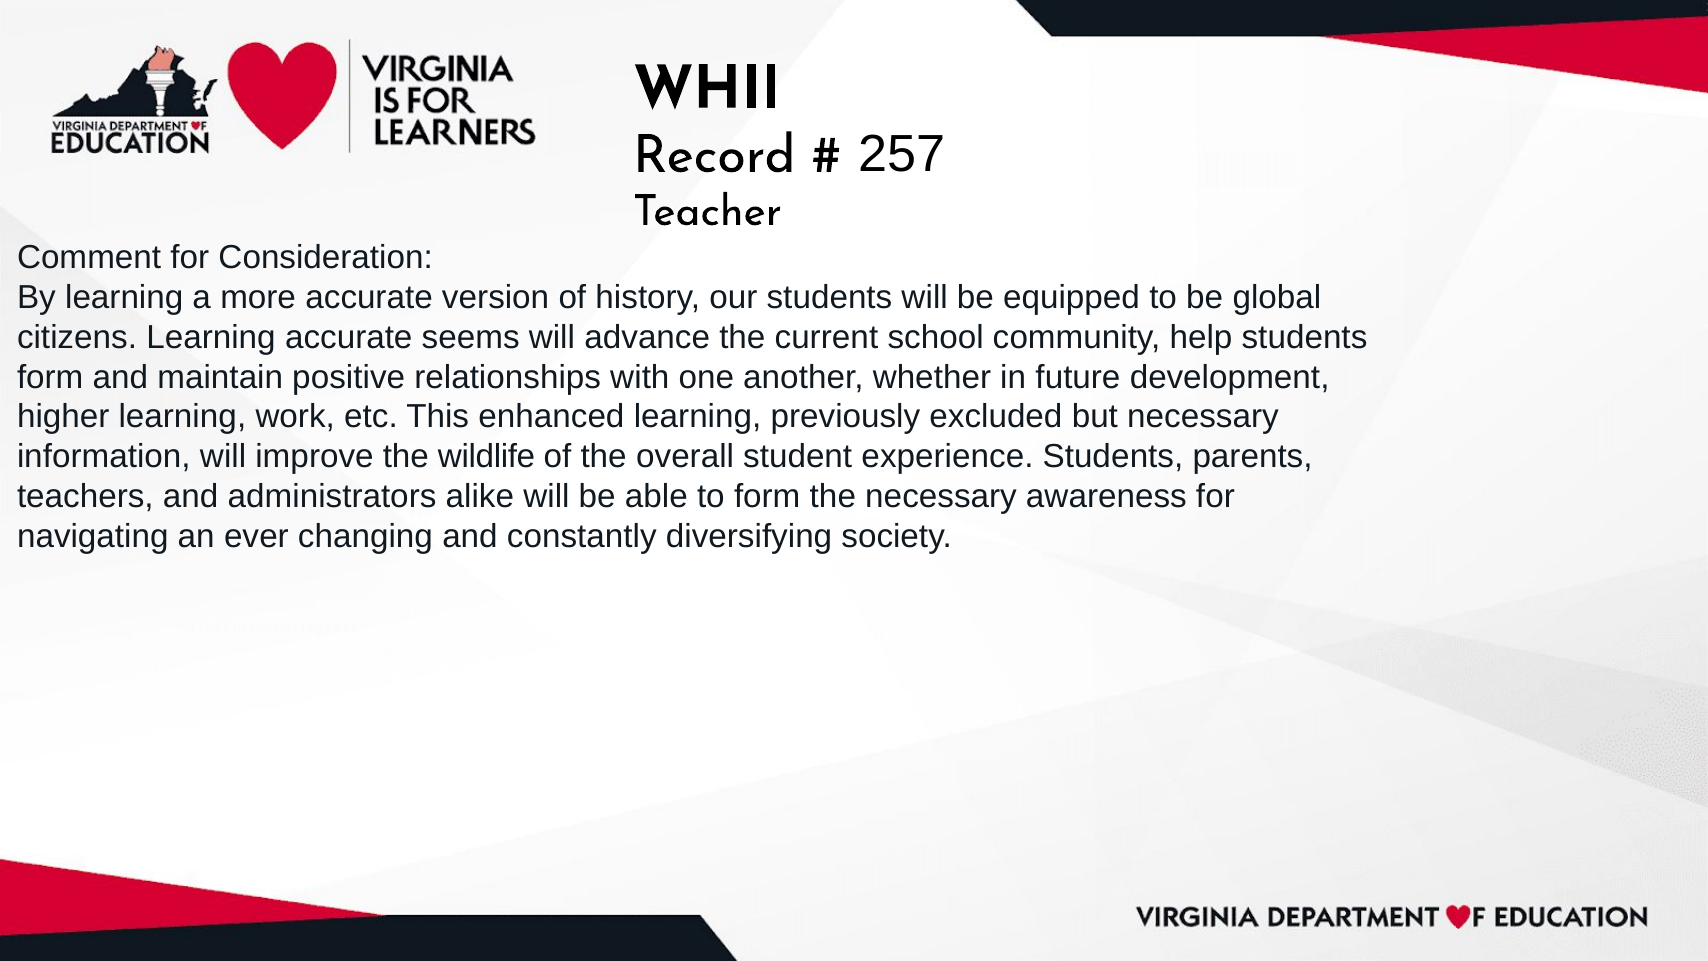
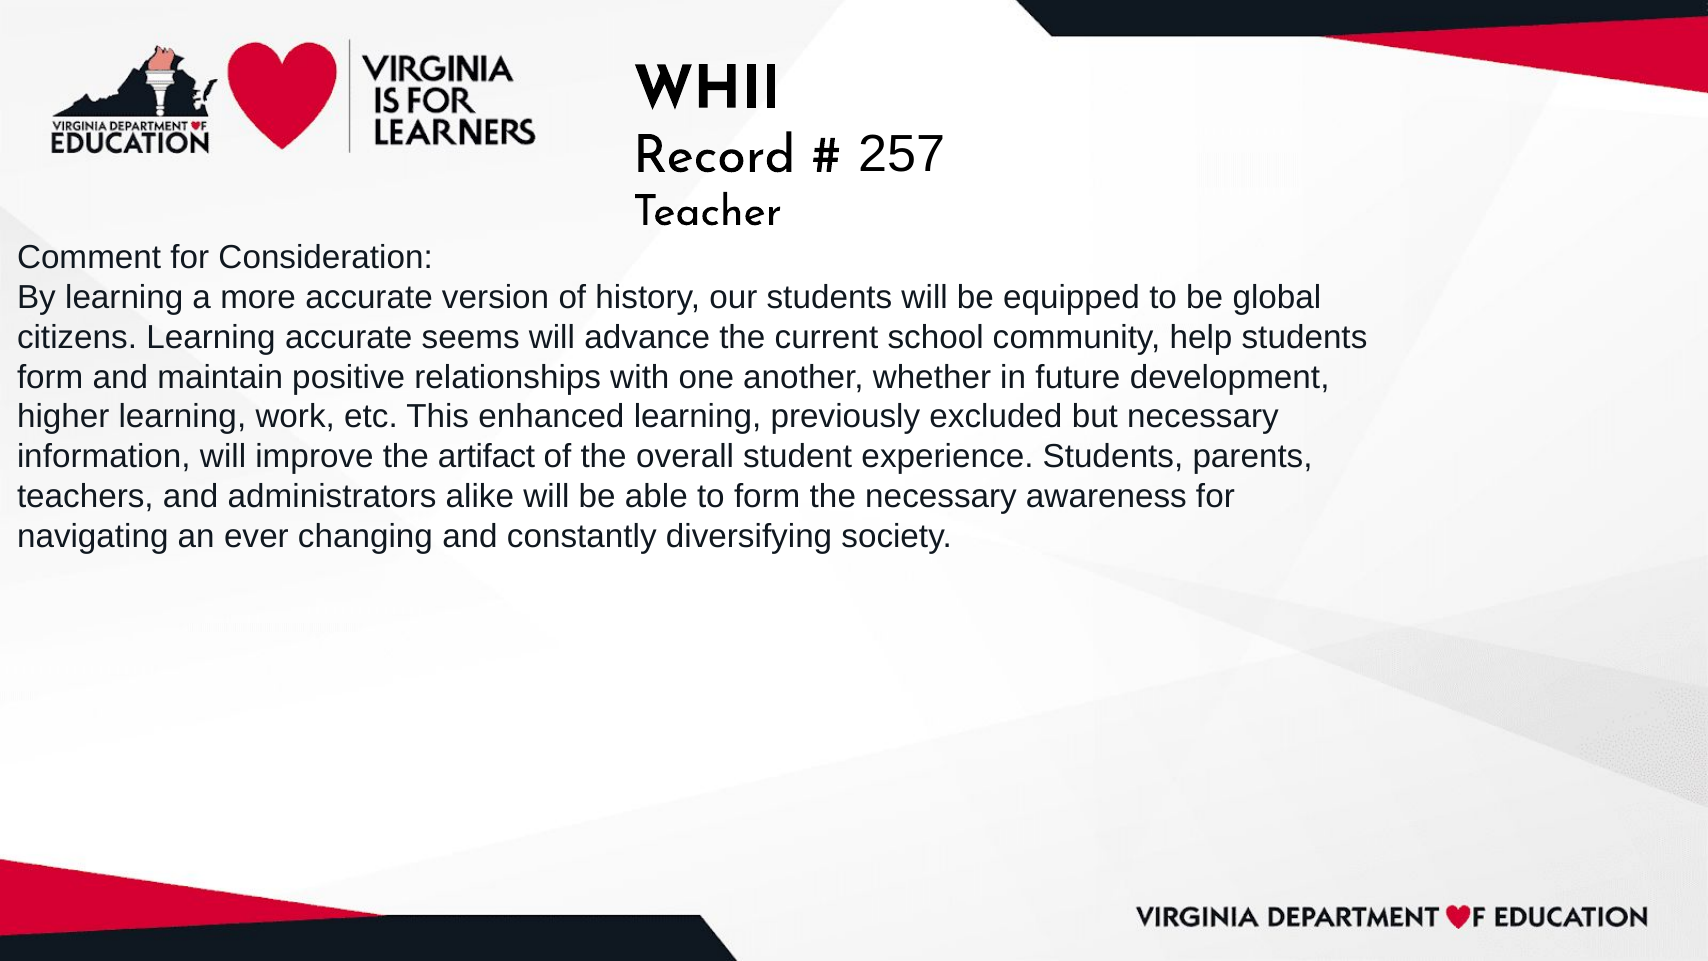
wildlife: wildlife -> artifact
